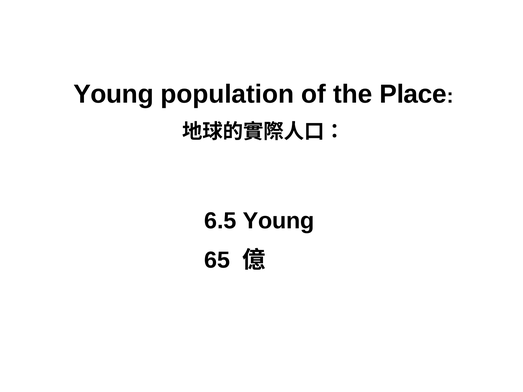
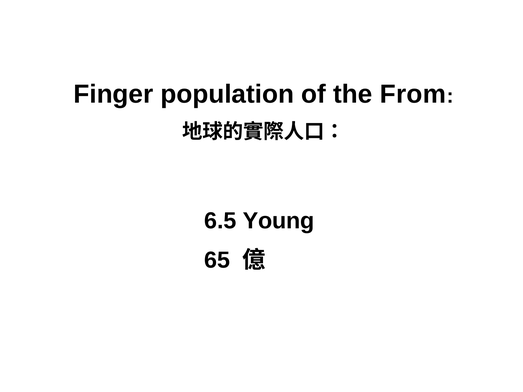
Young at (114, 94): Young -> Finger
Place: Place -> From
